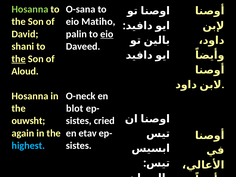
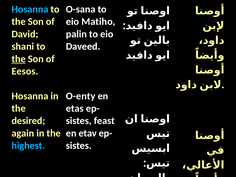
Hosanna at (30, 9) colour: light green -> light blue
eio at (107, 34) underline: present -> none
Aloud: Aloud -> Eesos
O-neck: O-neck -> O-enty
blot: blot -> etas
ouwsht: ouwsht -> desired
cried: cried -> feast
